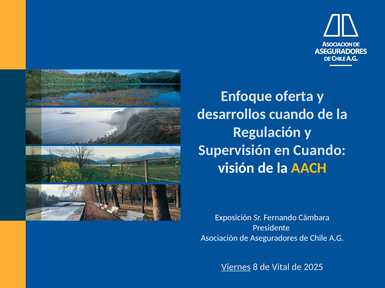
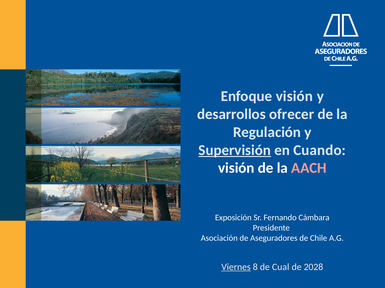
Enfoque oferta: oferta -> visión
desarrollos cuando: cuando -> ofrecer
Supervisión underline: none -> present
AACH colour: yellow -> pink
Vital: Vital -> Cual
2025: 2025 -> 2028
